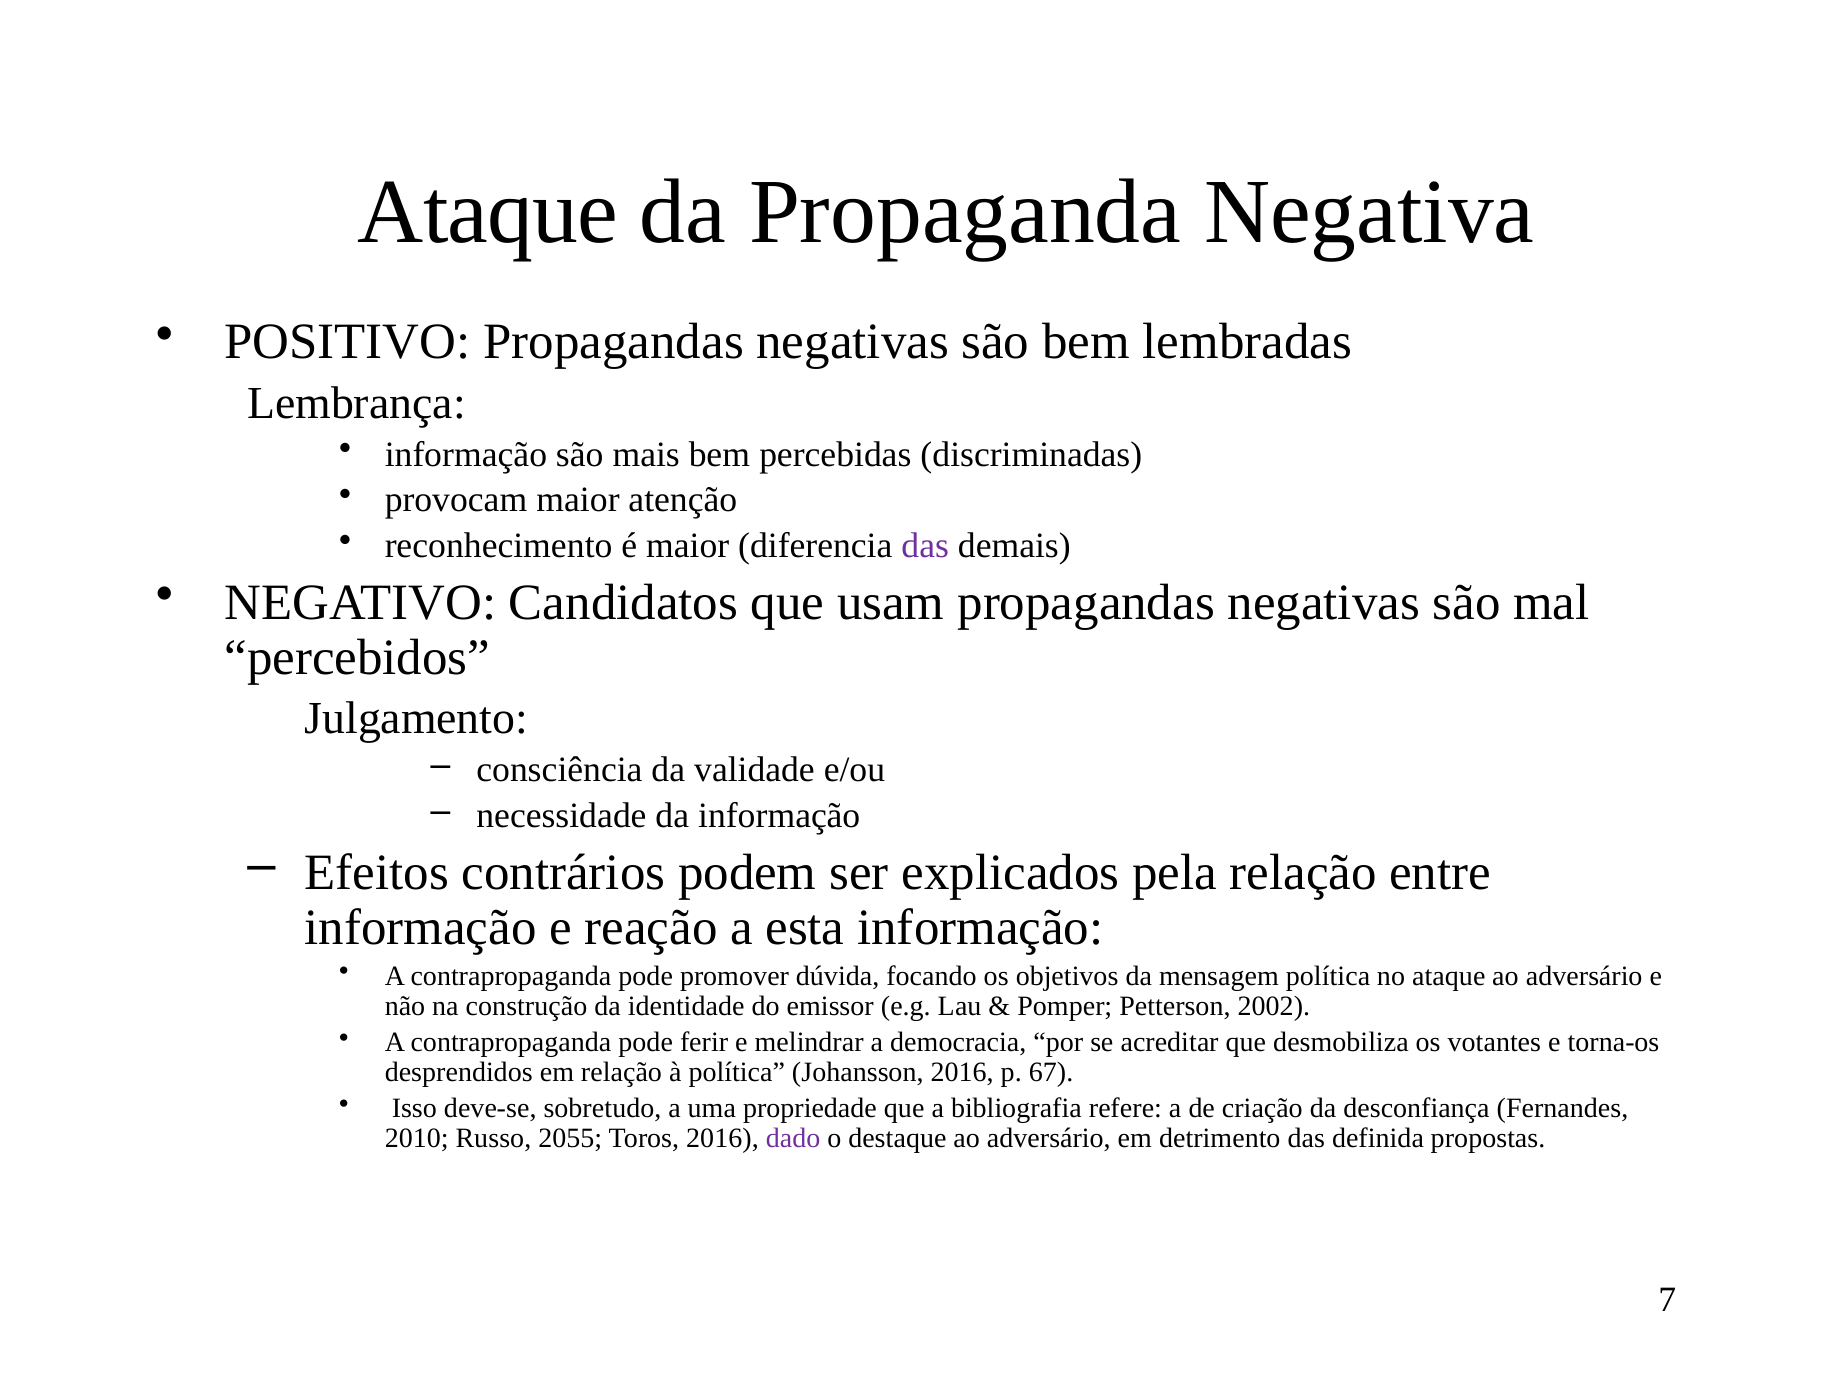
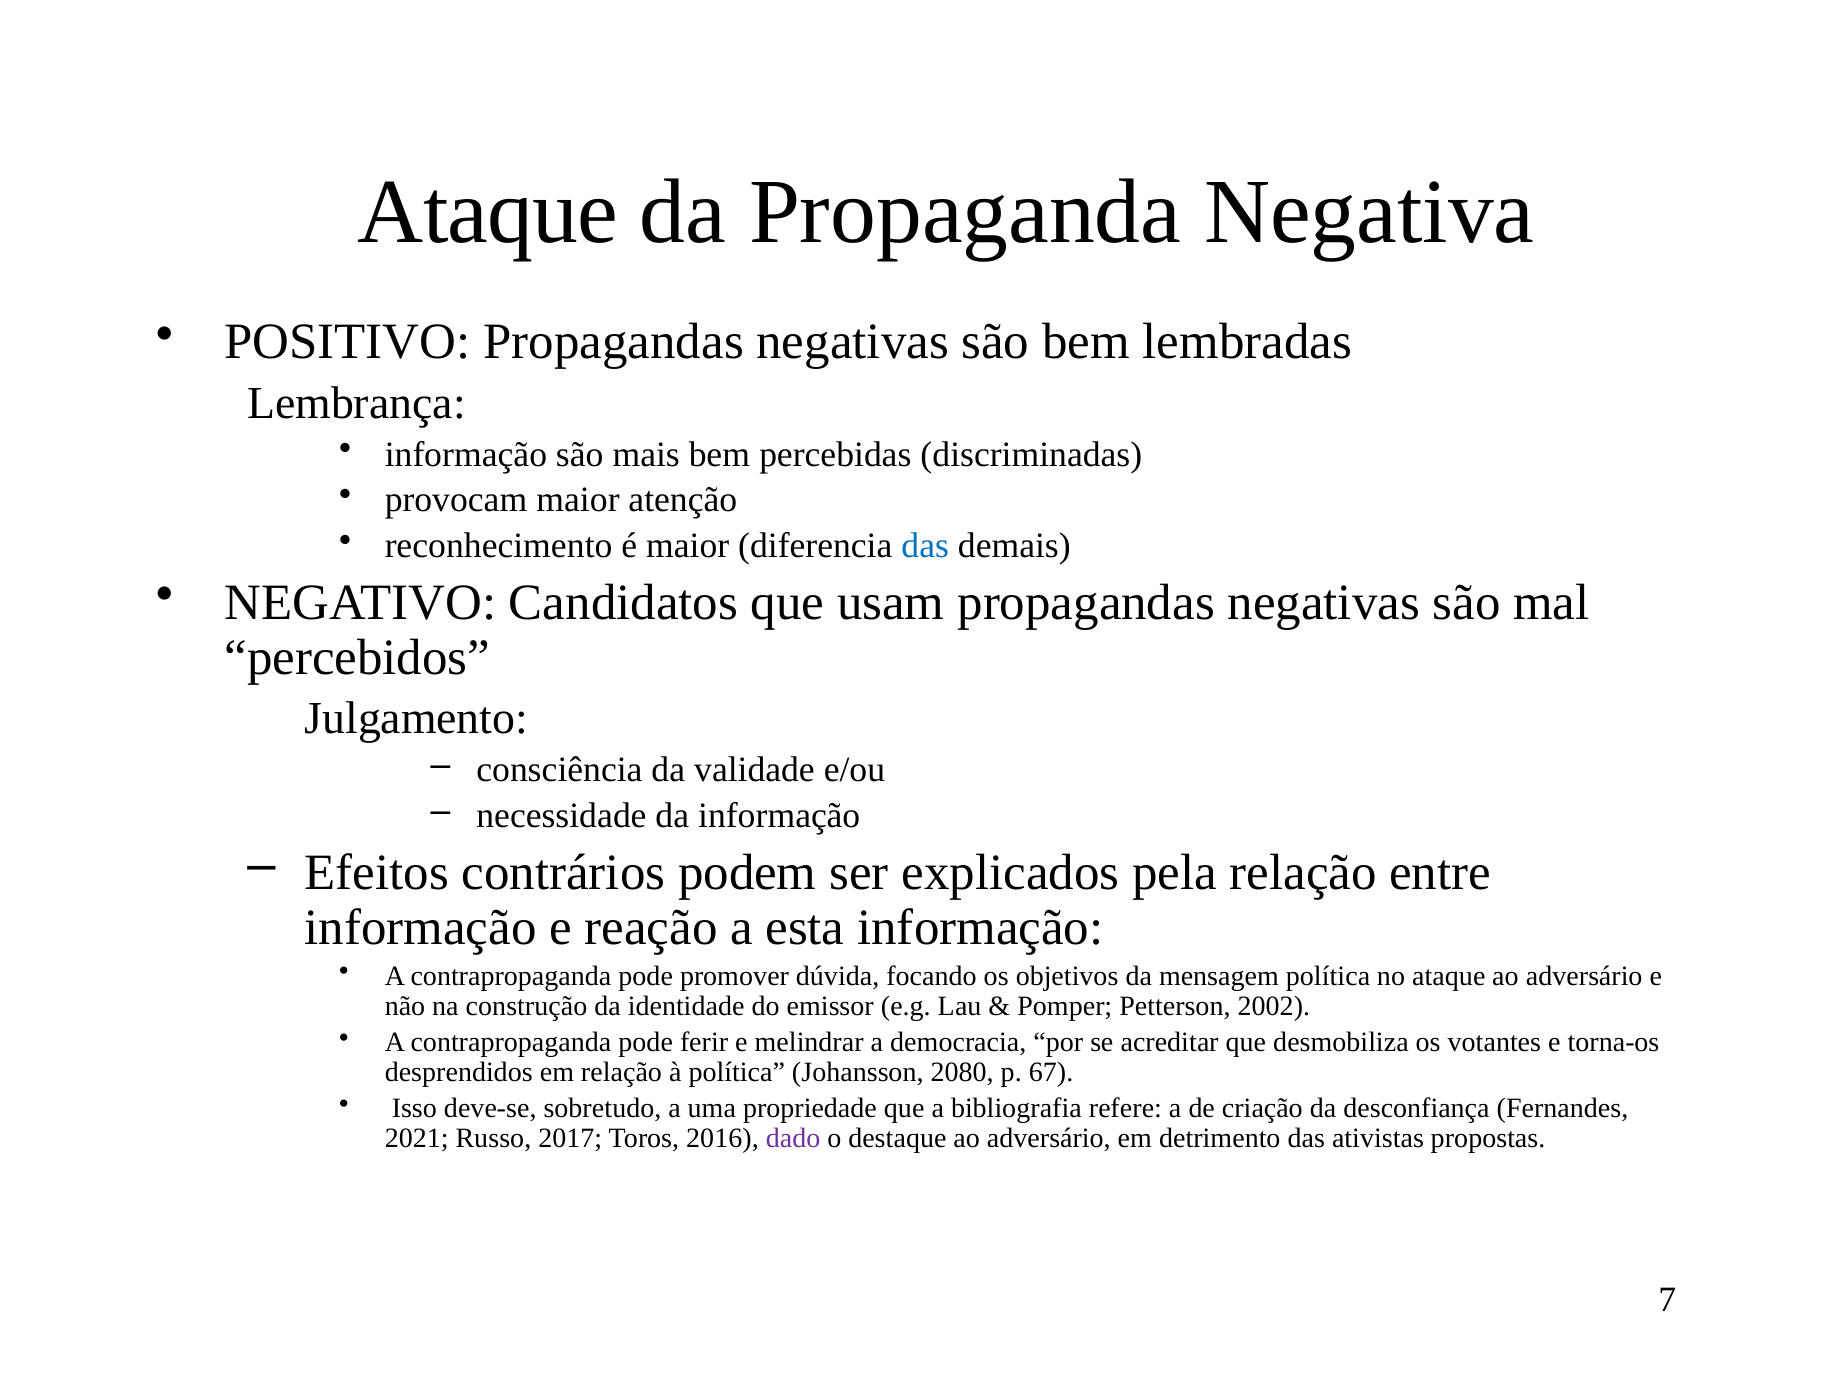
das at (925, 546) colour: purple -> blue
Johansson 2016: 2016 -> 2080
2010: 2010 -> 2021
2055: 2055 -> 2017
definida: definida -> ativistas
